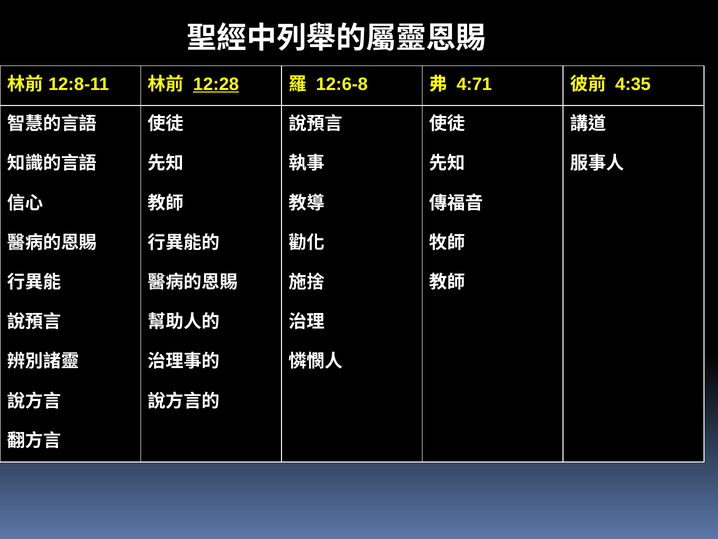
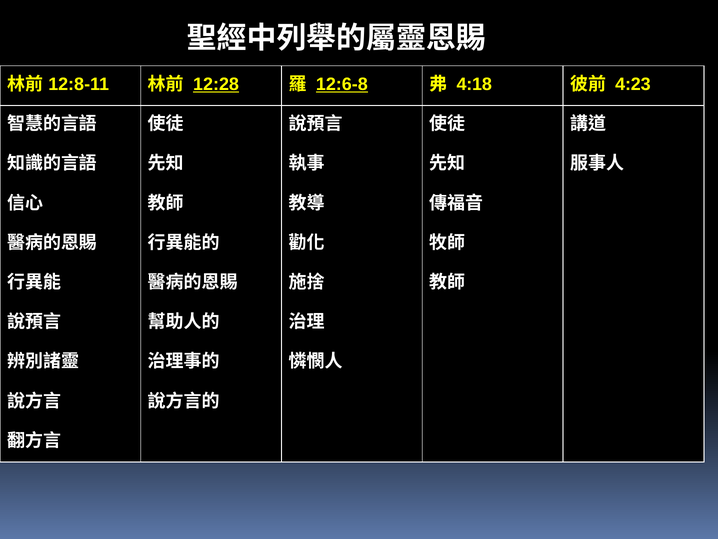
12:6-8 underline: none -> present
4:71: 4:71 -> 4:18
4:35: 4:35 -> 4:23
